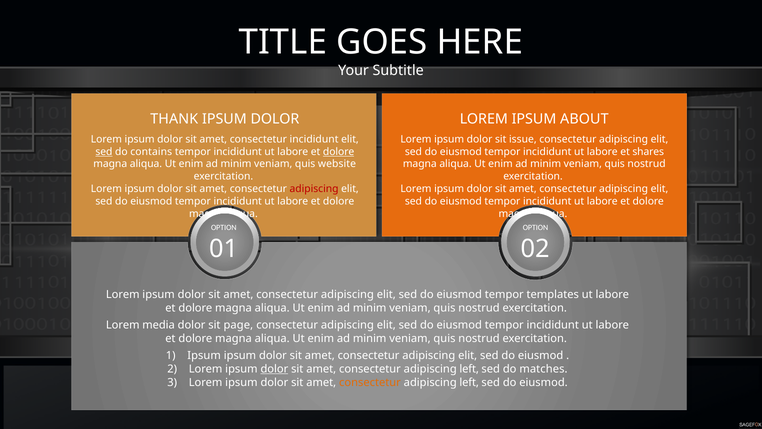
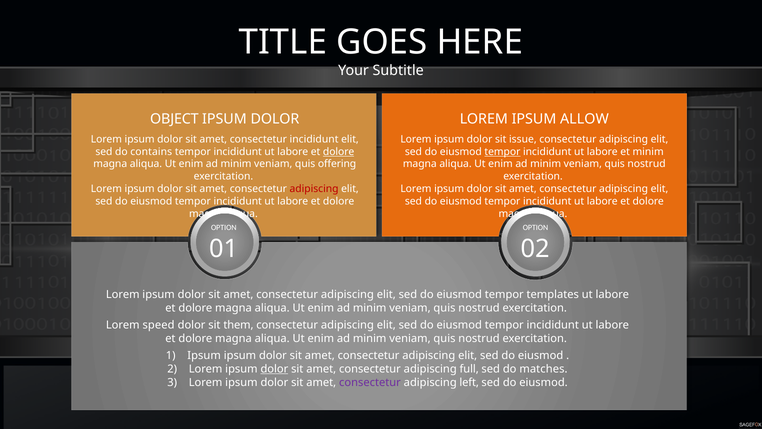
THANK: THANK -> OBJECT
ABOUT: ABOUT -> ALLOW
sed at (104, 152) underline: present -> none
tempor at (502, 152) underline: none -> present
et shares: shares -> minim
website: website -> offering
media: media -> speed
page: page -> them
left at (469, 369): left -> full
consectetur at (370, 382) colour: orange -> purple
